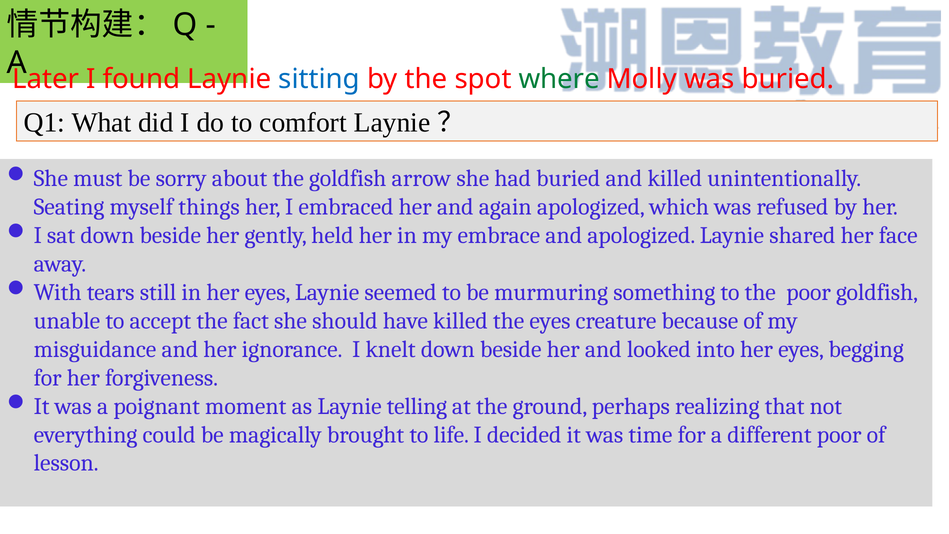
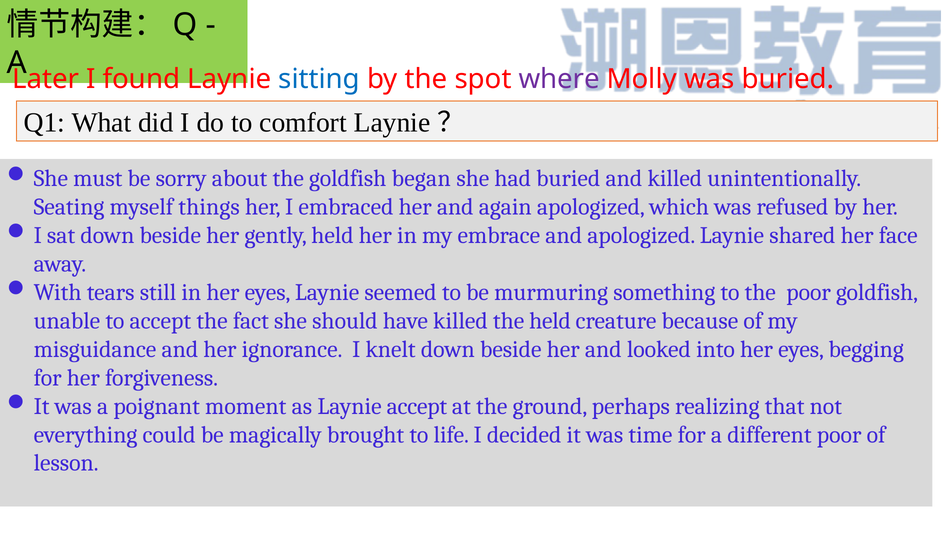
where colour: green -> purple
arrow: arrow -> began
the eyes: eyes -> held
Laynie telling: telling -> accept
